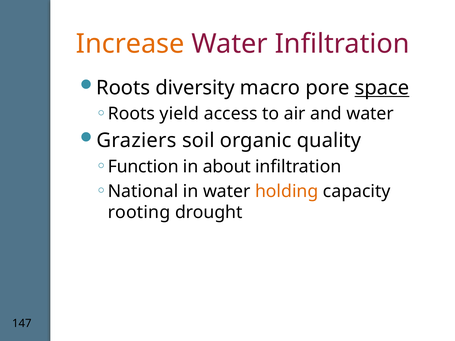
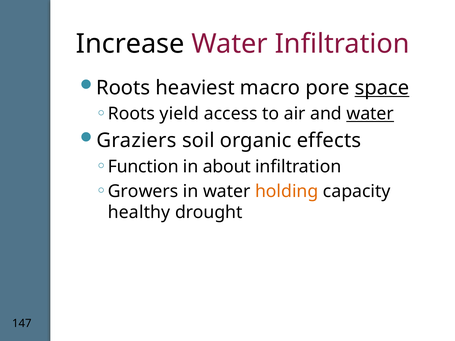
Increase colour: orange -> black
diversity: diversity -> heaviest
water at (370, 114) underline: none -> present
quality: quality -> effects
National: National -> Growers
rooting: rooting -> healthy
